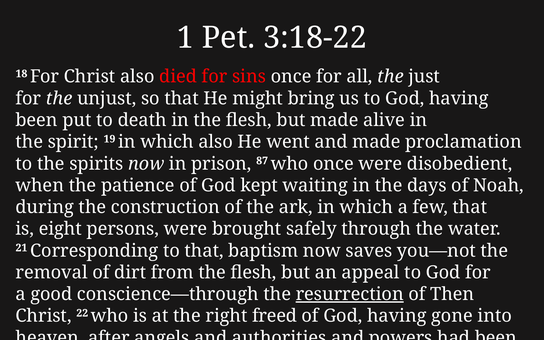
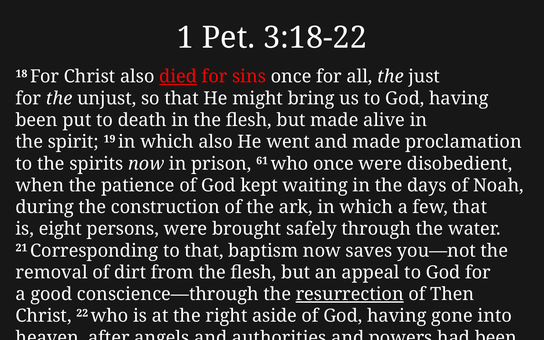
died underline: none -> present
87: 87 -> 61
freed: freed -> aside
